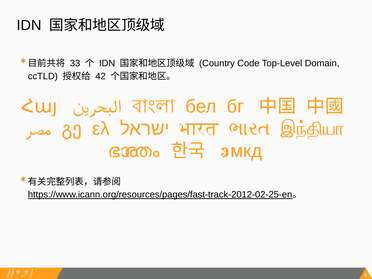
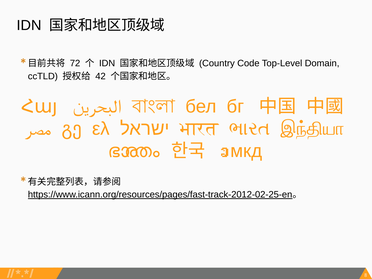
33: 33 -> 72
